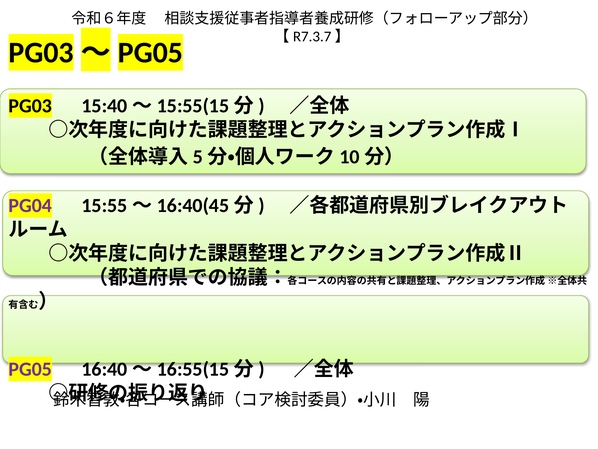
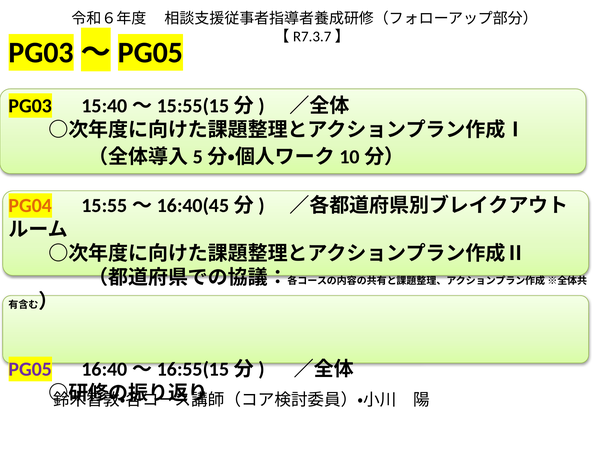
PG04 colour: purple -> orange
